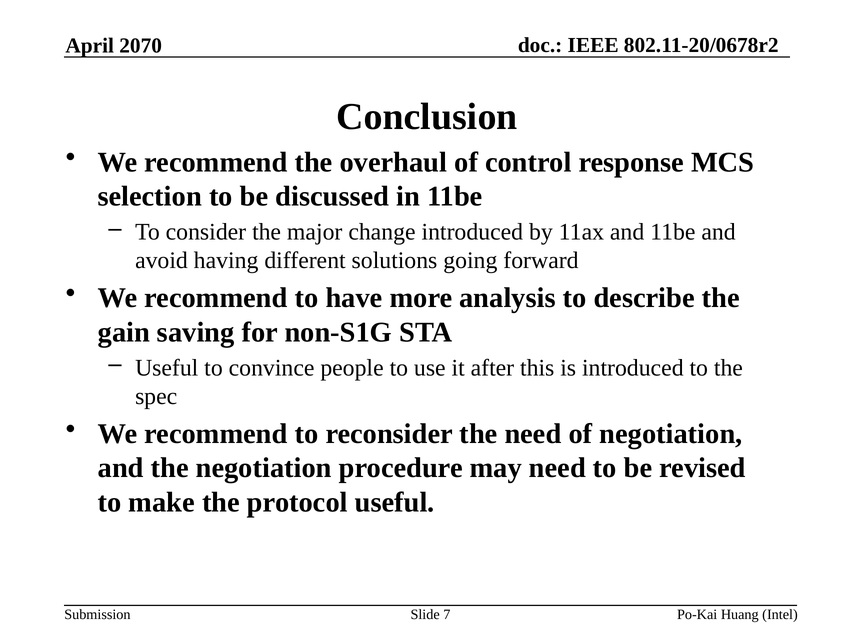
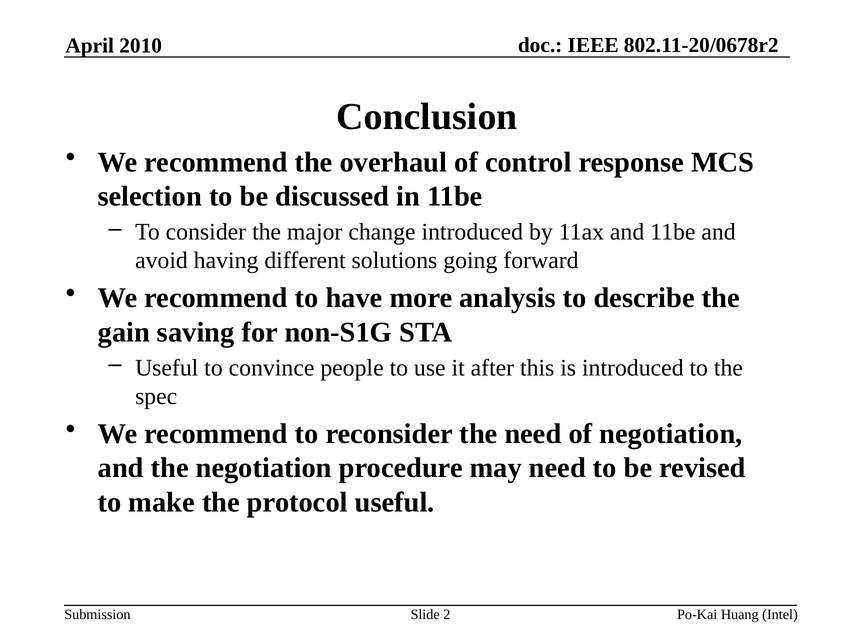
2070: 2070 -> 2010
7: 7 -> 2
